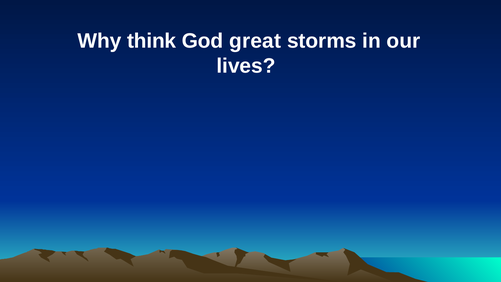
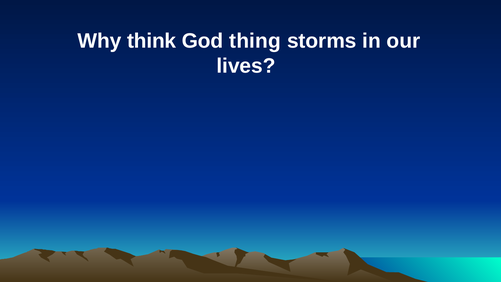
great: great -> thing
